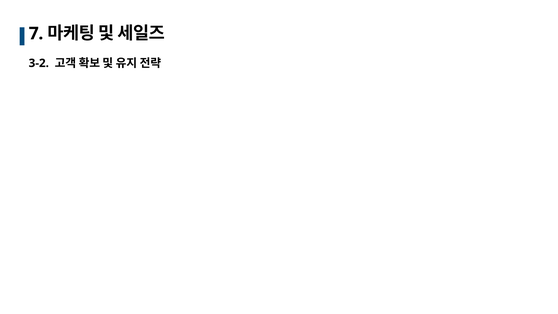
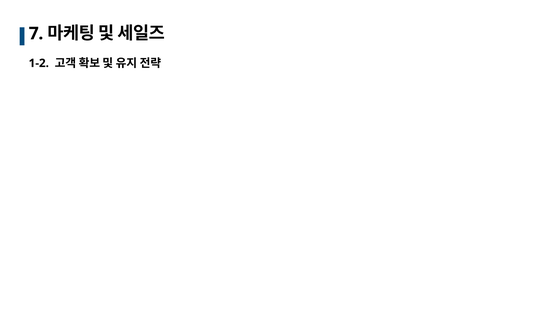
3-2: 3-2 -> 1-2
